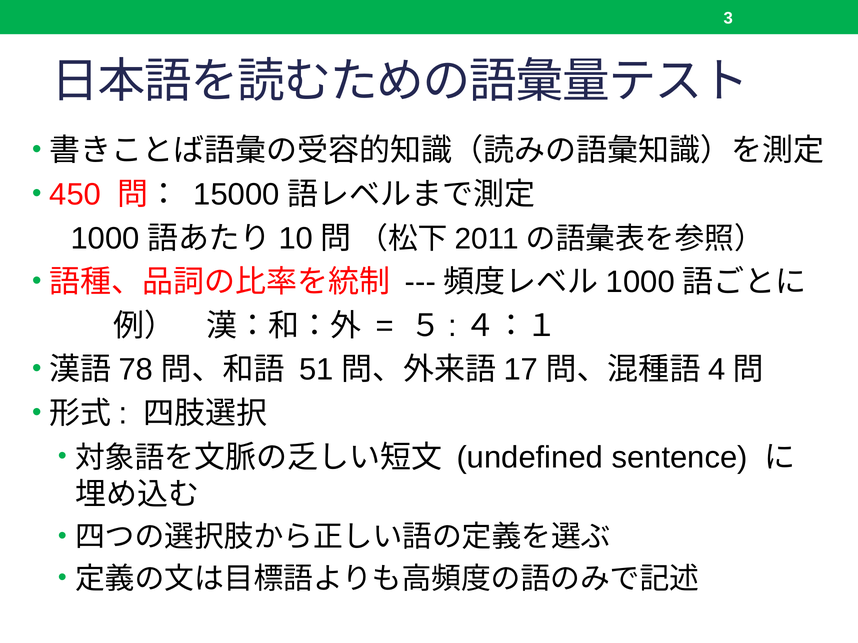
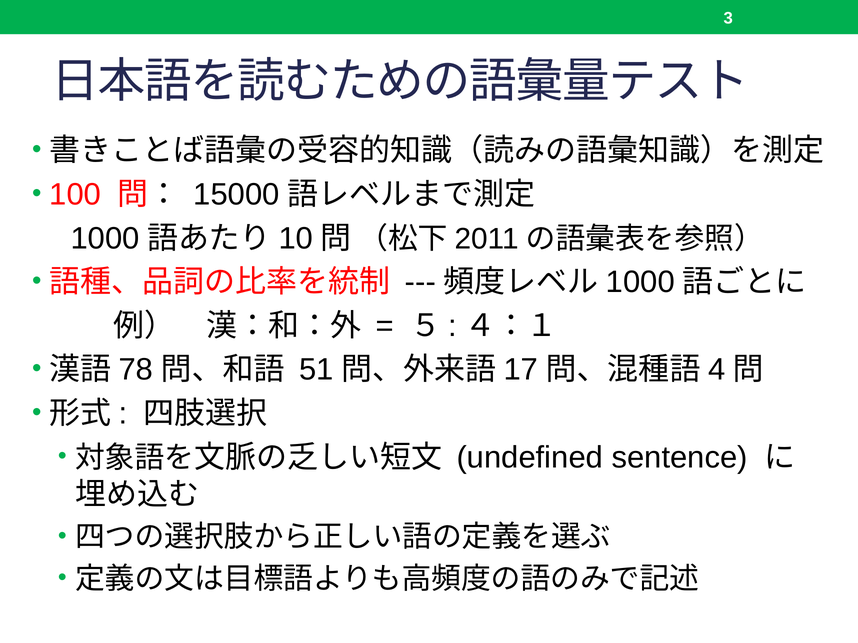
450: 450 -> 100
